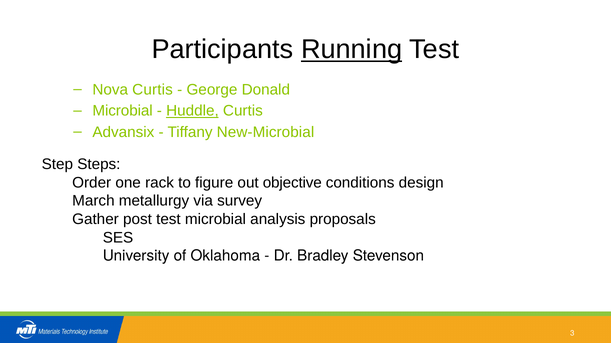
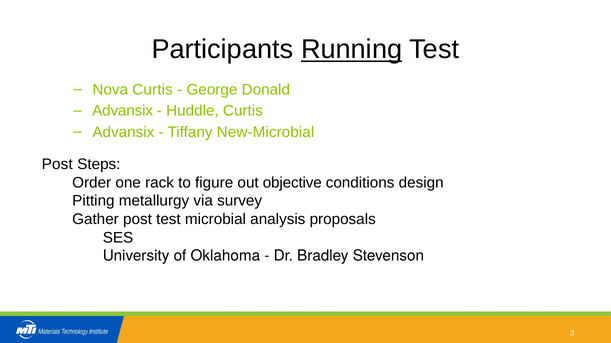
Microbial at (123, 111): Microbial -> Advansix
Huddle underline: present -> none
Step at (57, 165): Step -> Post
March: March -> Pitting
